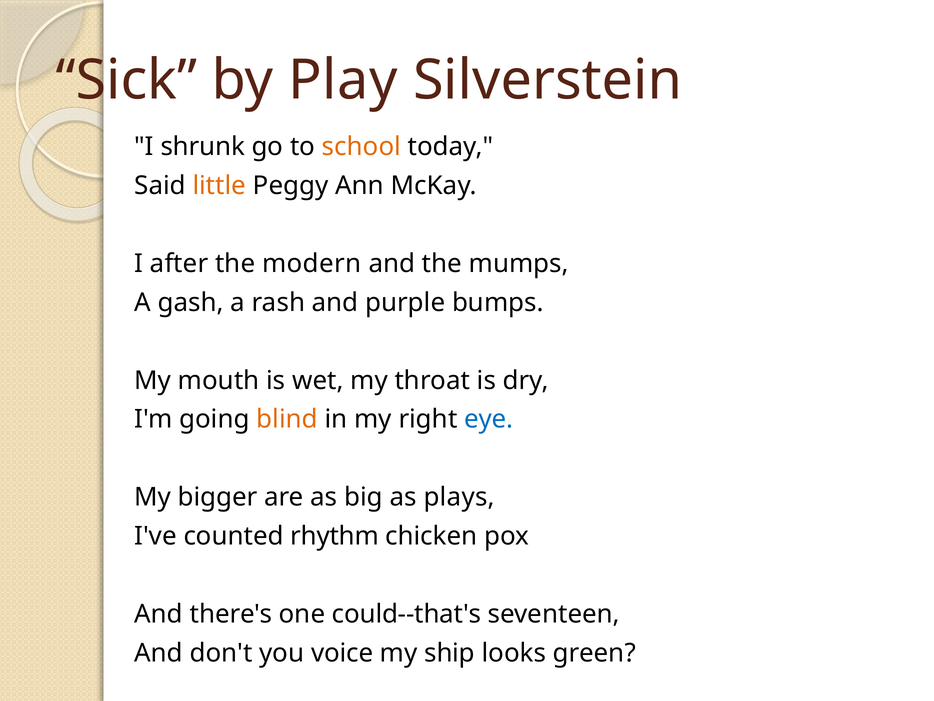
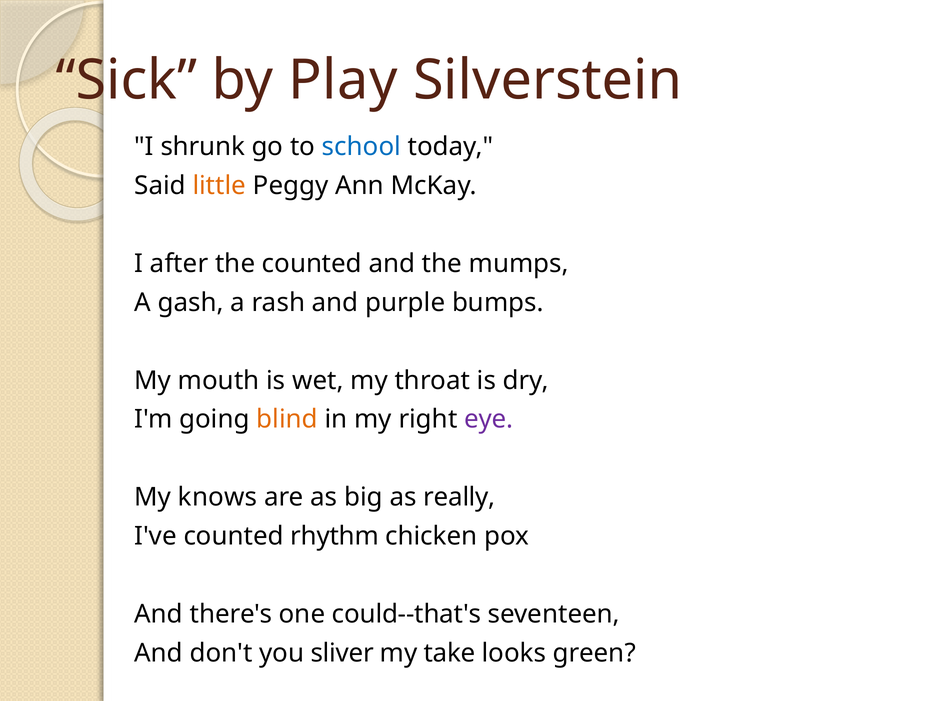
school colour: orange -> blue
the modern: modern -> counted
eye colour: blue -> purple
bigger: bigger -> knows
plays: plays -> really
voice: voice -> sliver
ship: ship -> take
